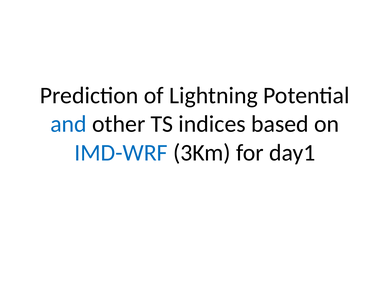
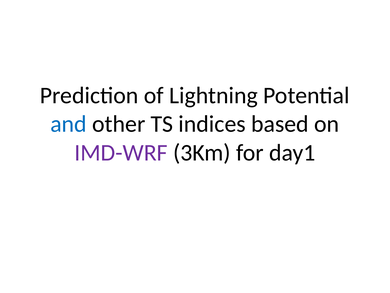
IMD-WRF colour: blue -> purple
